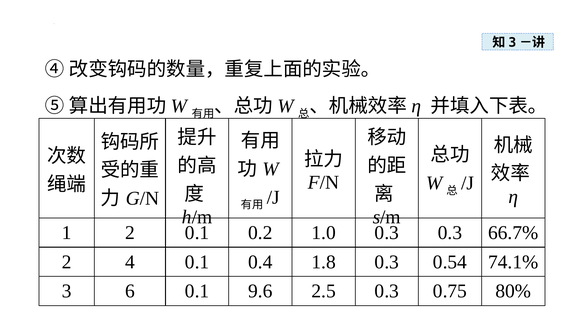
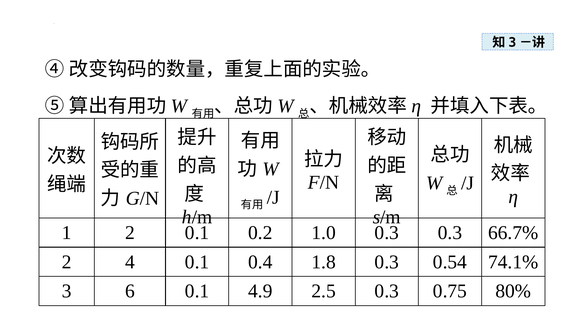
9.6: 9.6 -> 4.9
